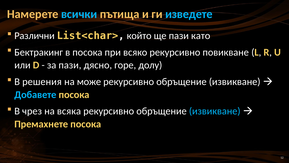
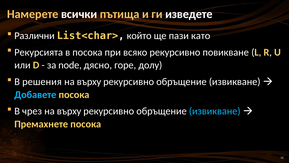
всички colour: light blue -> white
изведете colour: light blue -> white
Бектракинг: Бектракинг -> Рекурсията
за пази: пази -> node
може at (89, 82): може -> върху
всяка at (69, 111): всяка -> върху
